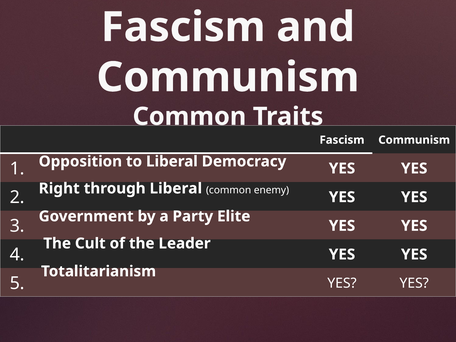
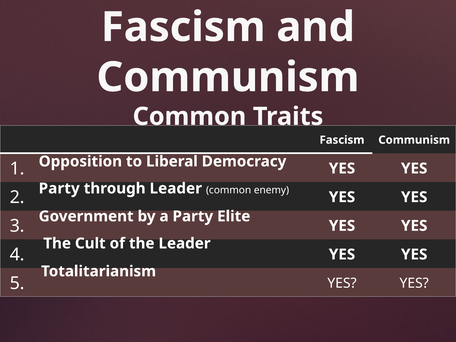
Right at (59, 188): Right -> Party
through Liberal: Liberal -> Leader
